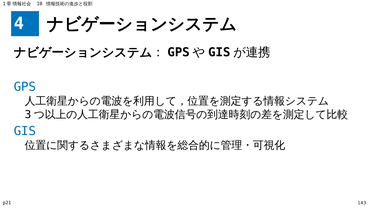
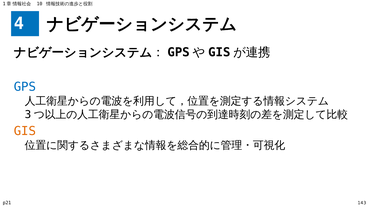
GIS colour: blue -> orange
